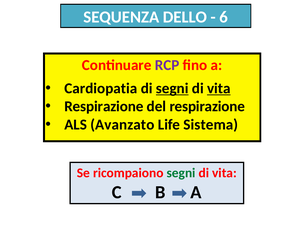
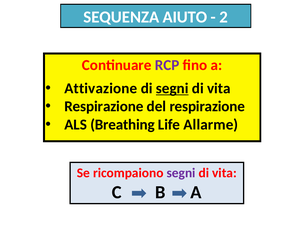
DELLO: DELLO -> AIUTO
6: 6 -> 2
Cardiopatia: Cardiopatia -> Attivazione
vita at (219, 88) underline: present -> none
Avanzato: Avanzato -> Breathing
Sistema: Sistema -> Allarme
segni at (181, 172) colour: green -> purple
